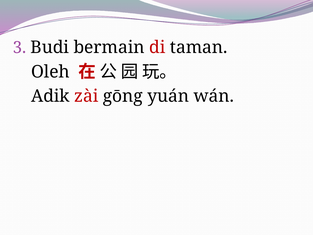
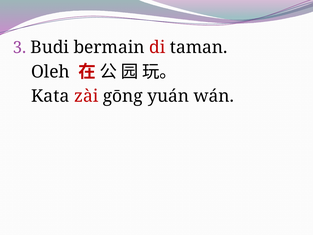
Adik: Adik -> Kata
